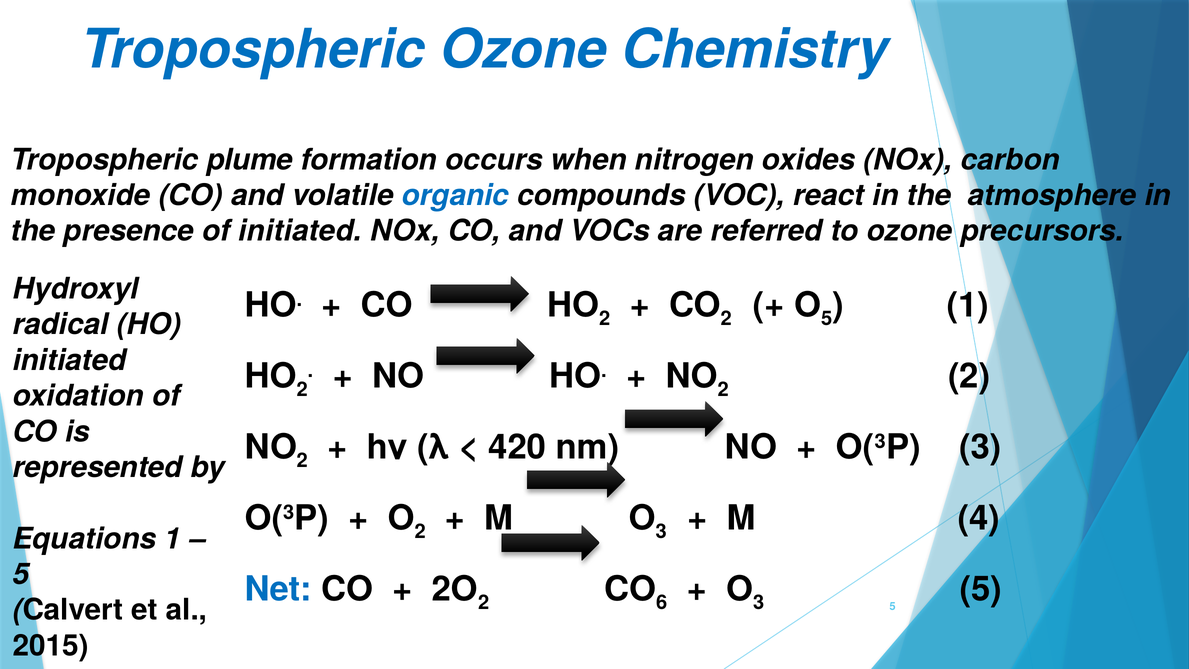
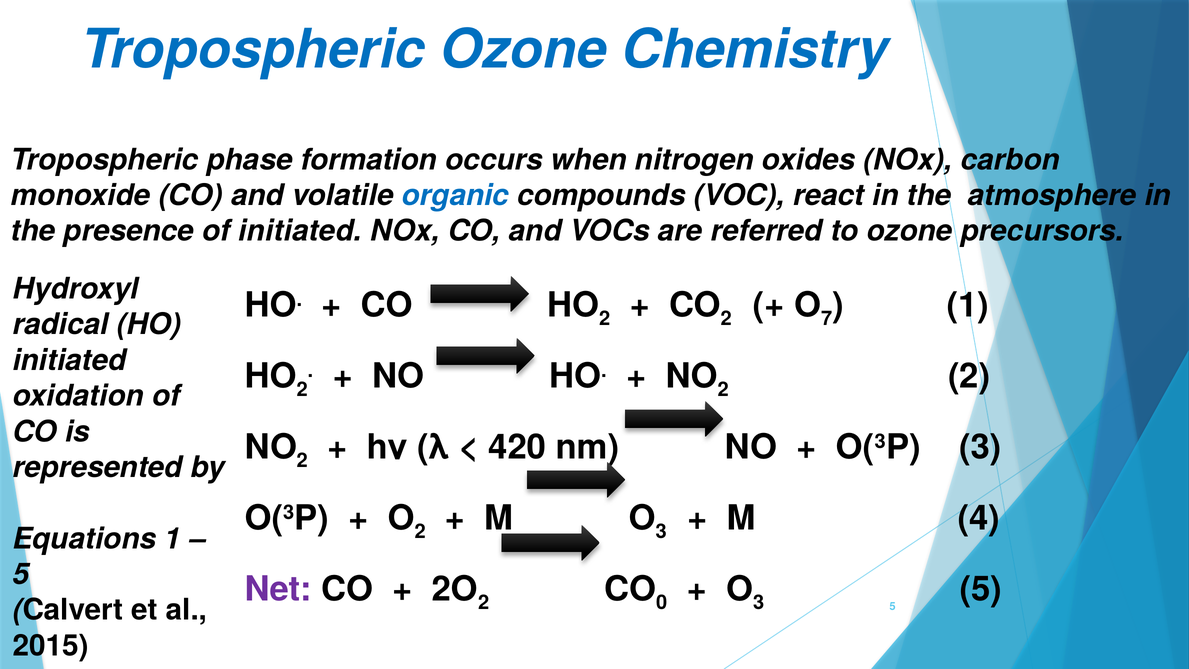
plume: plume -> phase
5 at (827, 318): 5 -> 7
Net colour: blue -> purple
6: 6 -> 0
